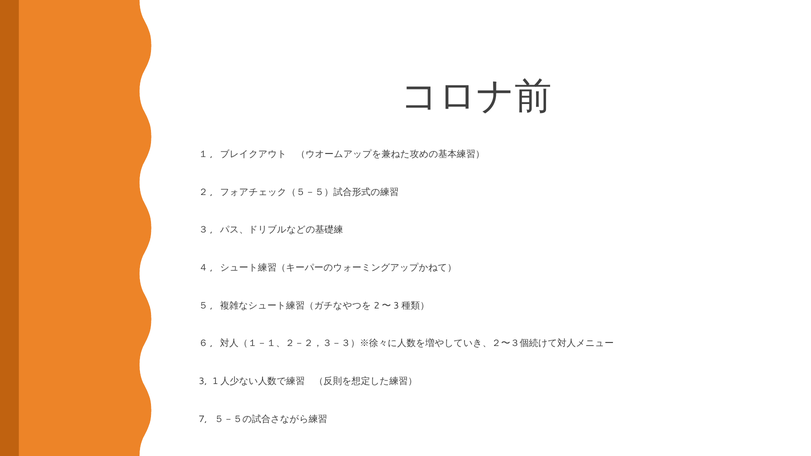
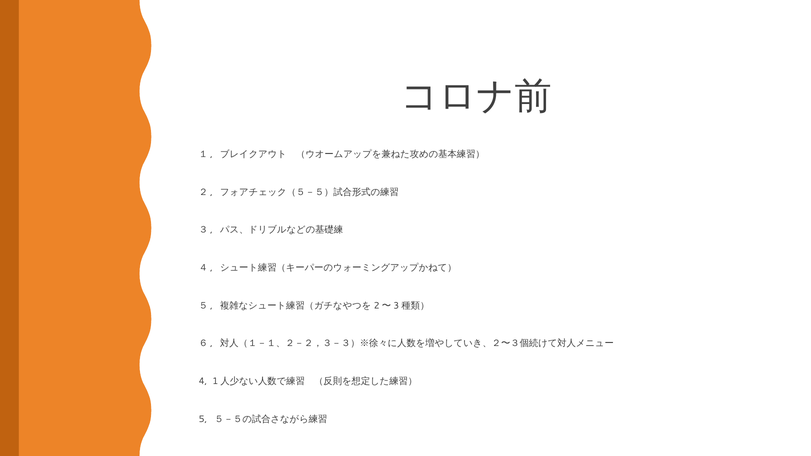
3: 3 -> 4
7: 7 -> 5
